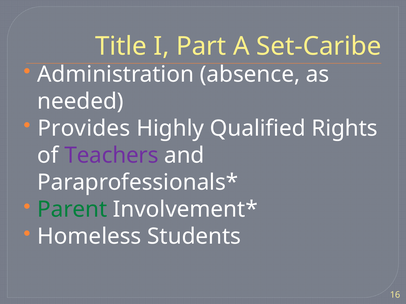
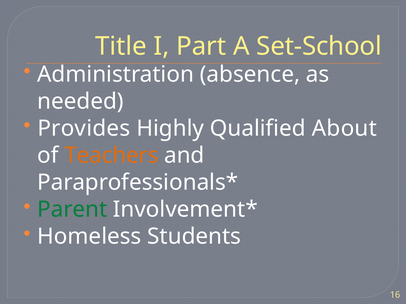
Set-Caribe: Set-Caribe -> Set-School
Rights: Rights -> About
Teachers colour: purple -> orange
